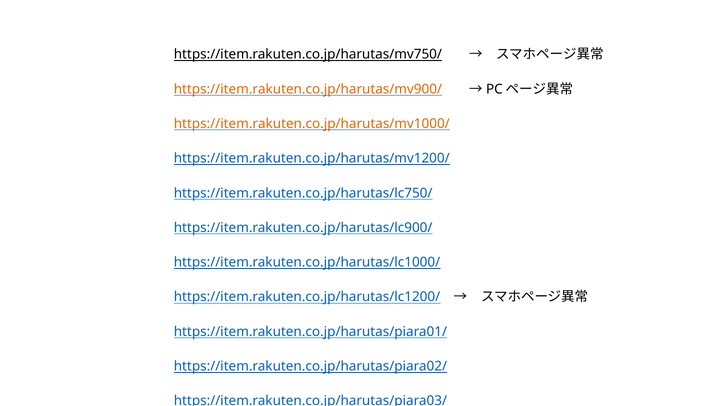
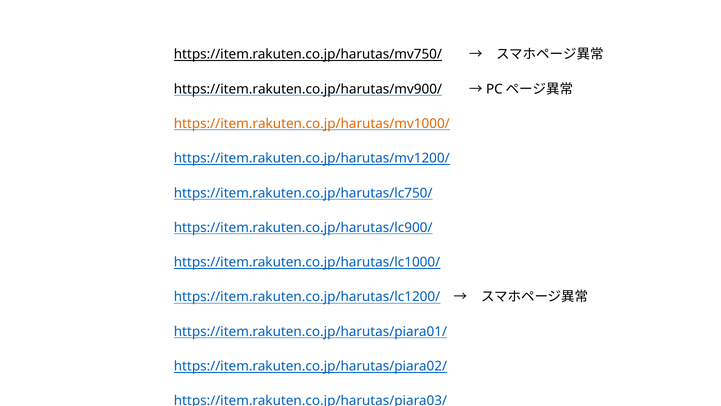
https://item.rakuten.co.jp/harutas/mv900/ colour: orange -> black
